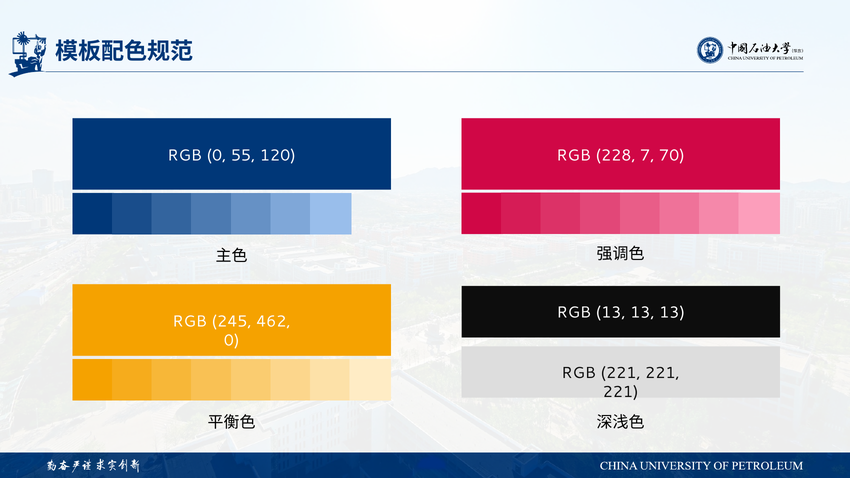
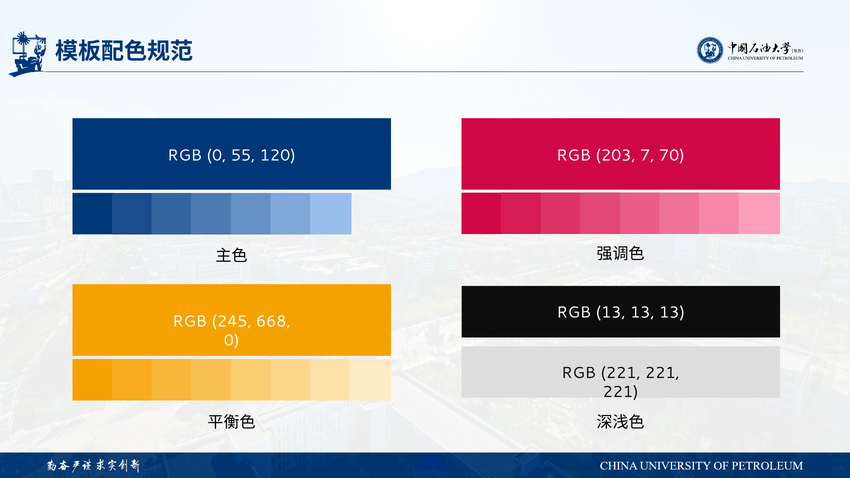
228: 228 -> 203
462: 462 -> 668
